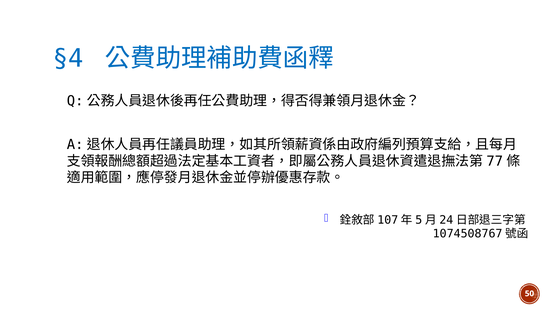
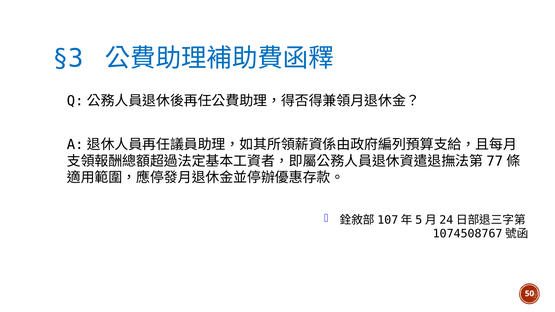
§4: §4 -> §3
